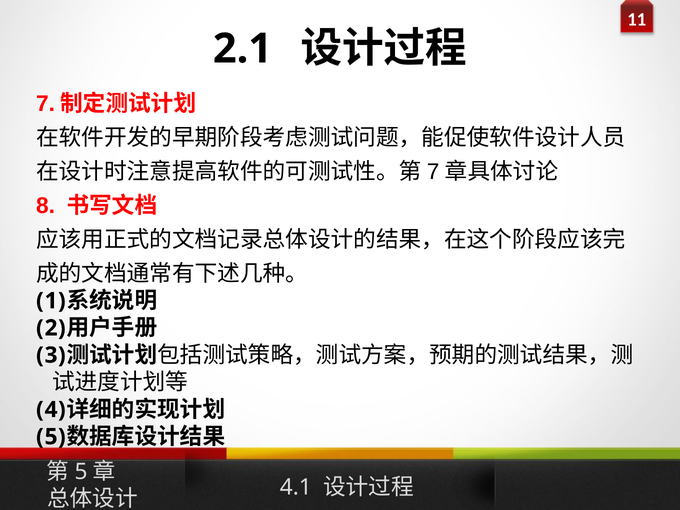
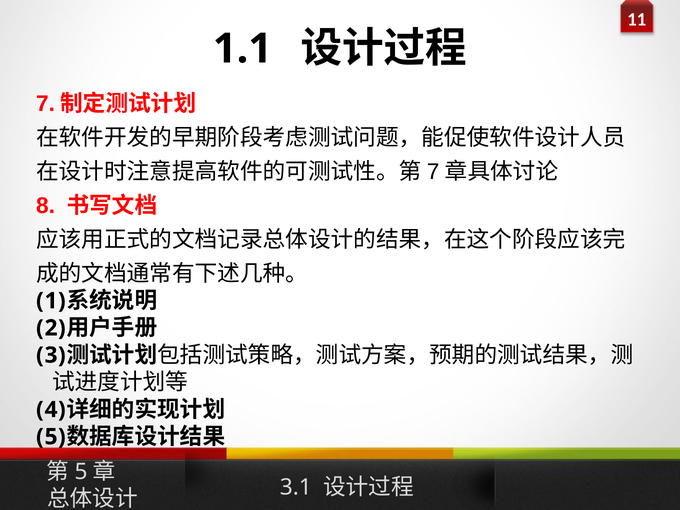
2.1: 2.1 -> 1.1
4.1: 4.1 -> 3.1
